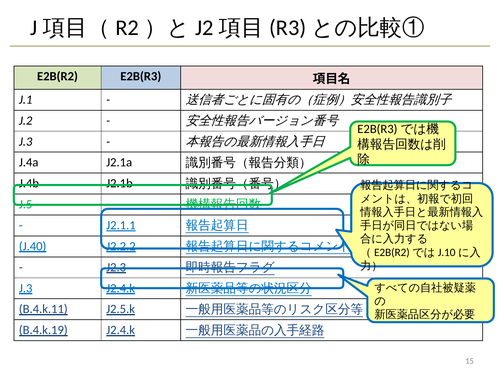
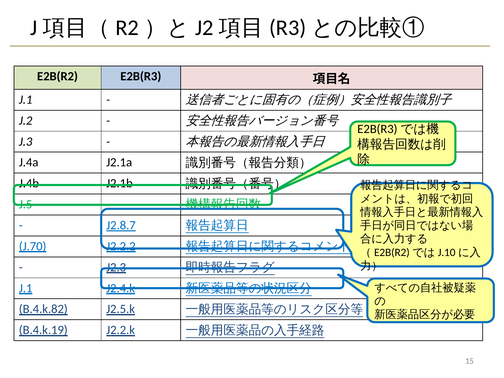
J2.1.1: J2.1.1 -> J2.8.7
J.40: J.40 -> J.70
J.3 at (26, 288): J.3 -> J.1
B.4.k.11: B.4.k.11 -> B.4.k.82
B.4.k.19 J2.4.k: J2.4.k -> J2.2.k
